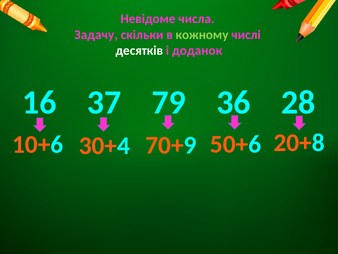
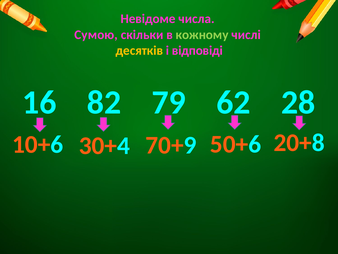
Задачу: Задачу -> Сумою
десятків colour: white -> yellow
доданок: доданок -> відповіді
37: 37 -> 82
36: 36 -> 62
